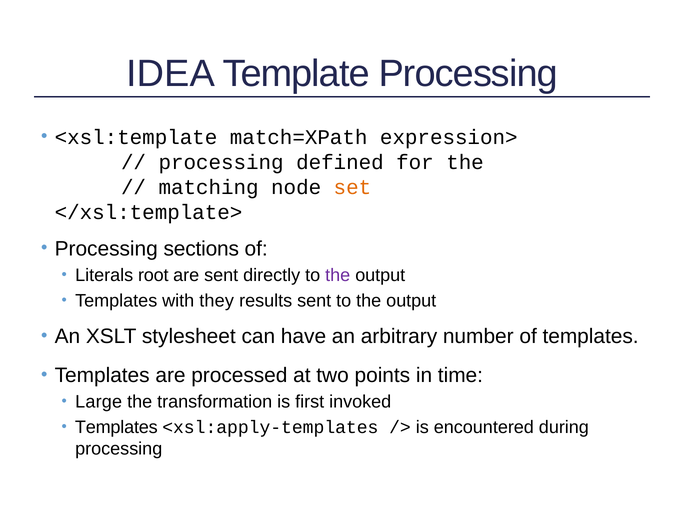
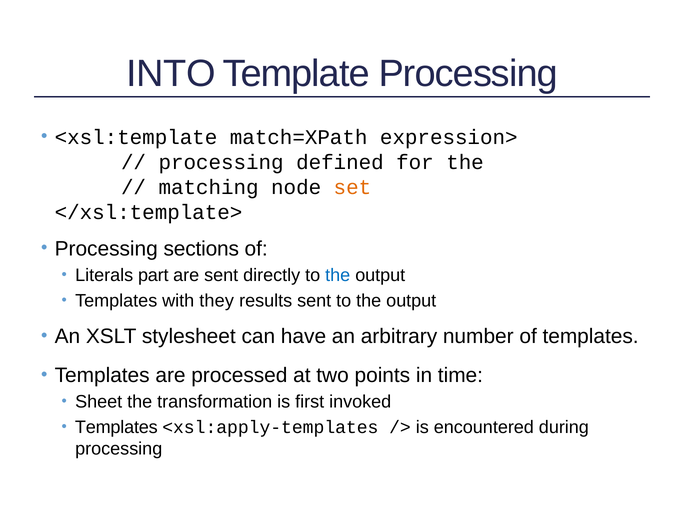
IDEA: IDEA -> INTO
root: root -> part
the at (338, 275) colour: purple -> blue
Large: Large -> Sheet
